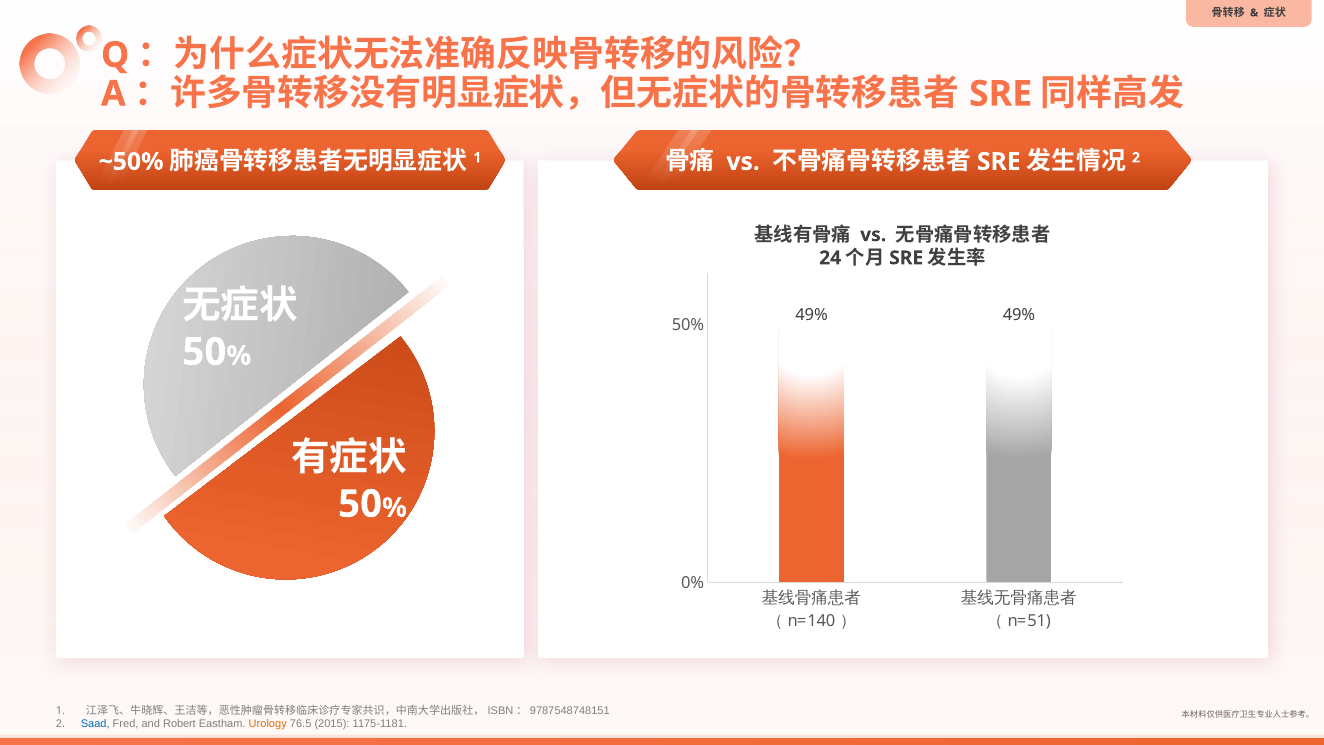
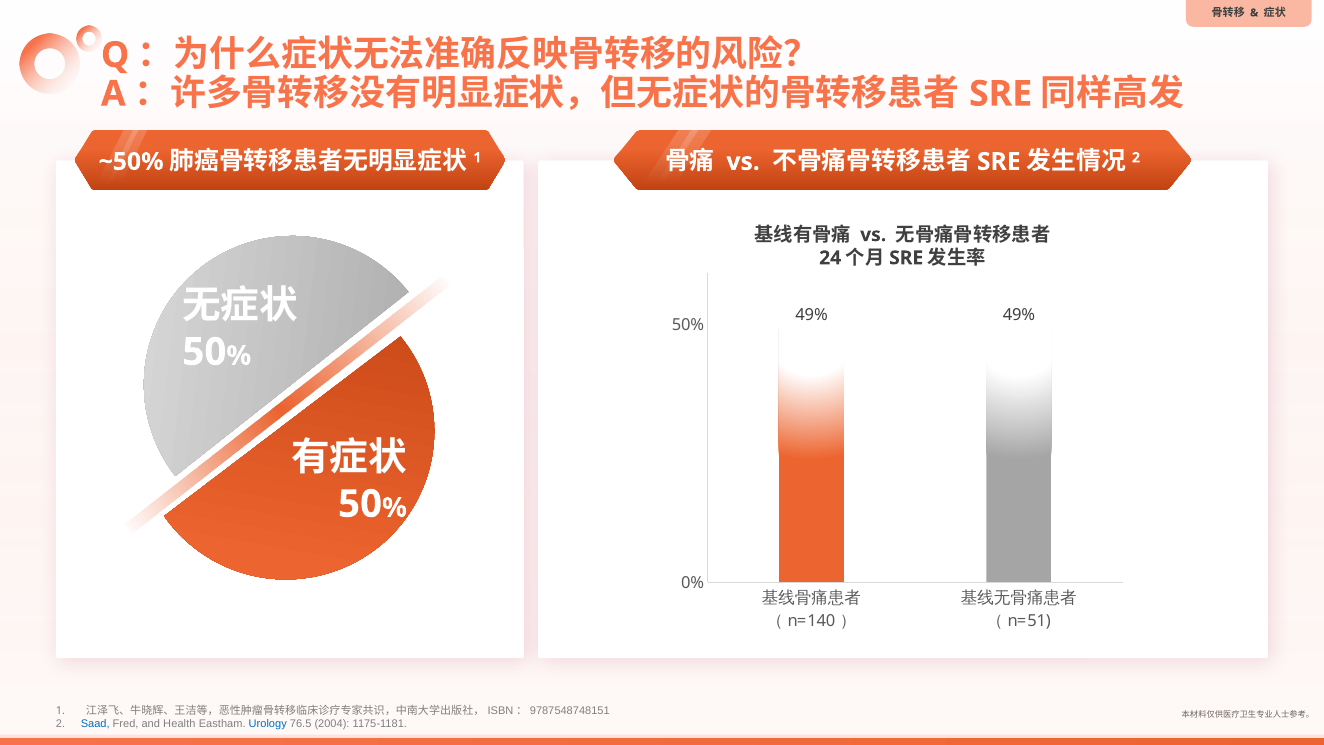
Robert: Robert -> Health
Urology colour: orange -> blue
2015: 2015 -> 2004
